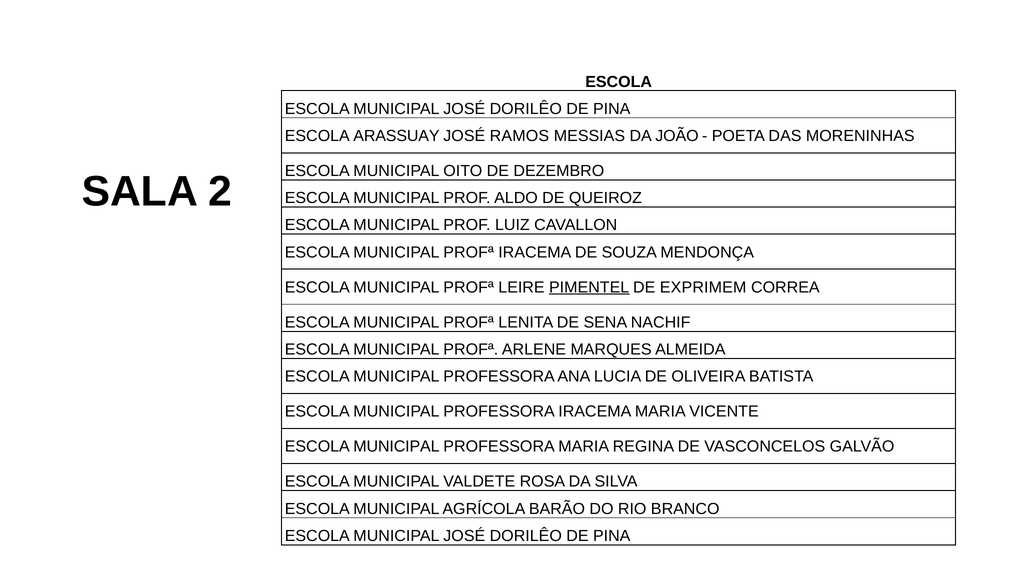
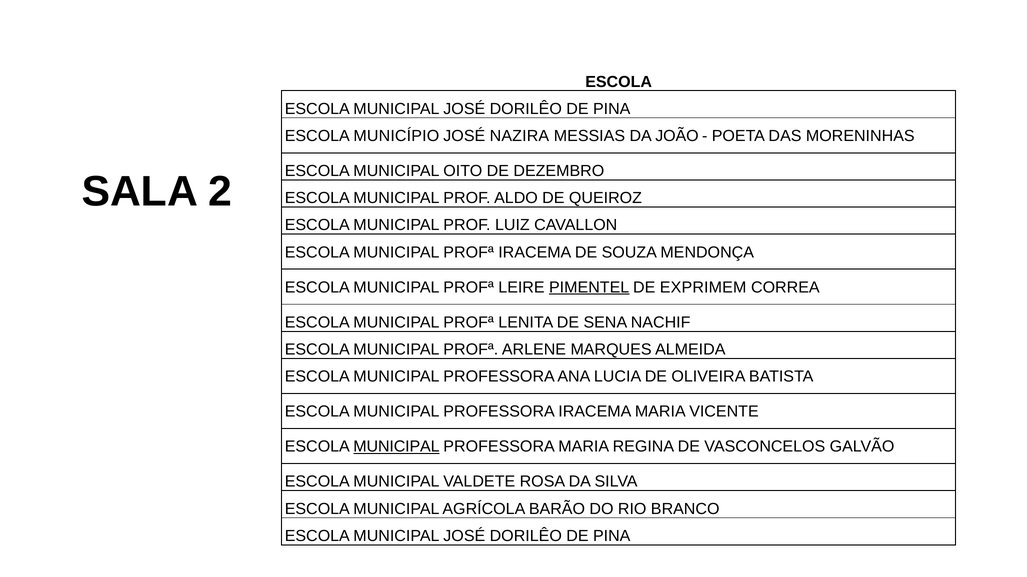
ARASSUAY: ARASSUAY -> MUNICÍPIO
RAMOS: RAMOS -> NAZIRA
MUNICIPAL at (396, 447) underline: none -> present
